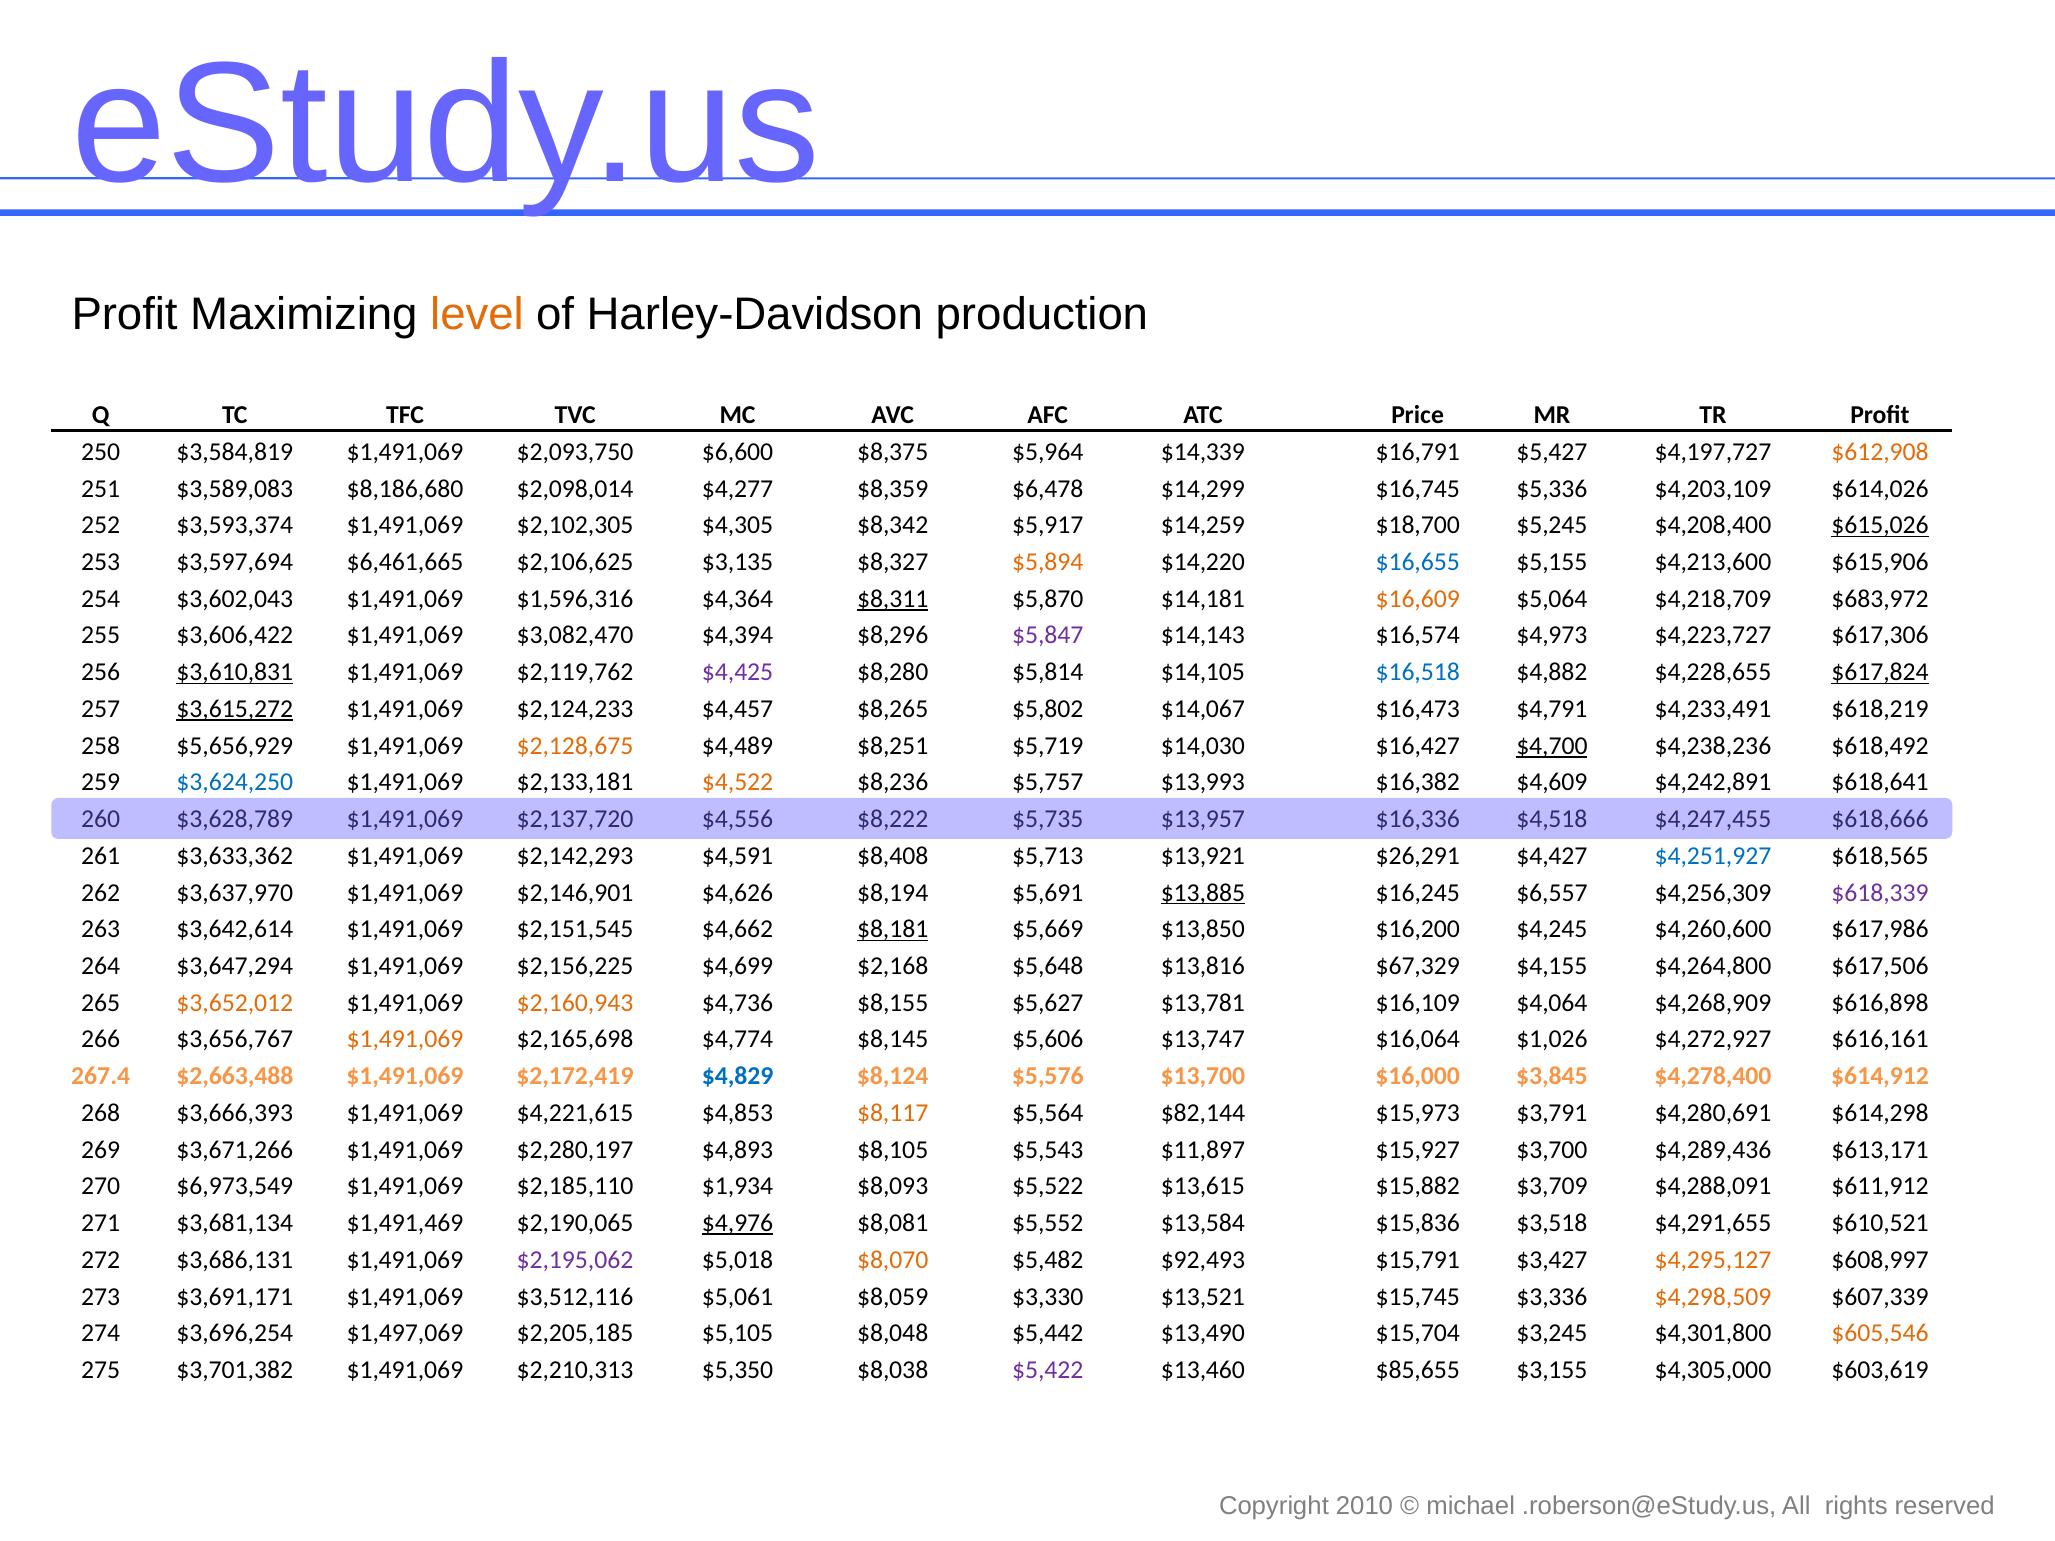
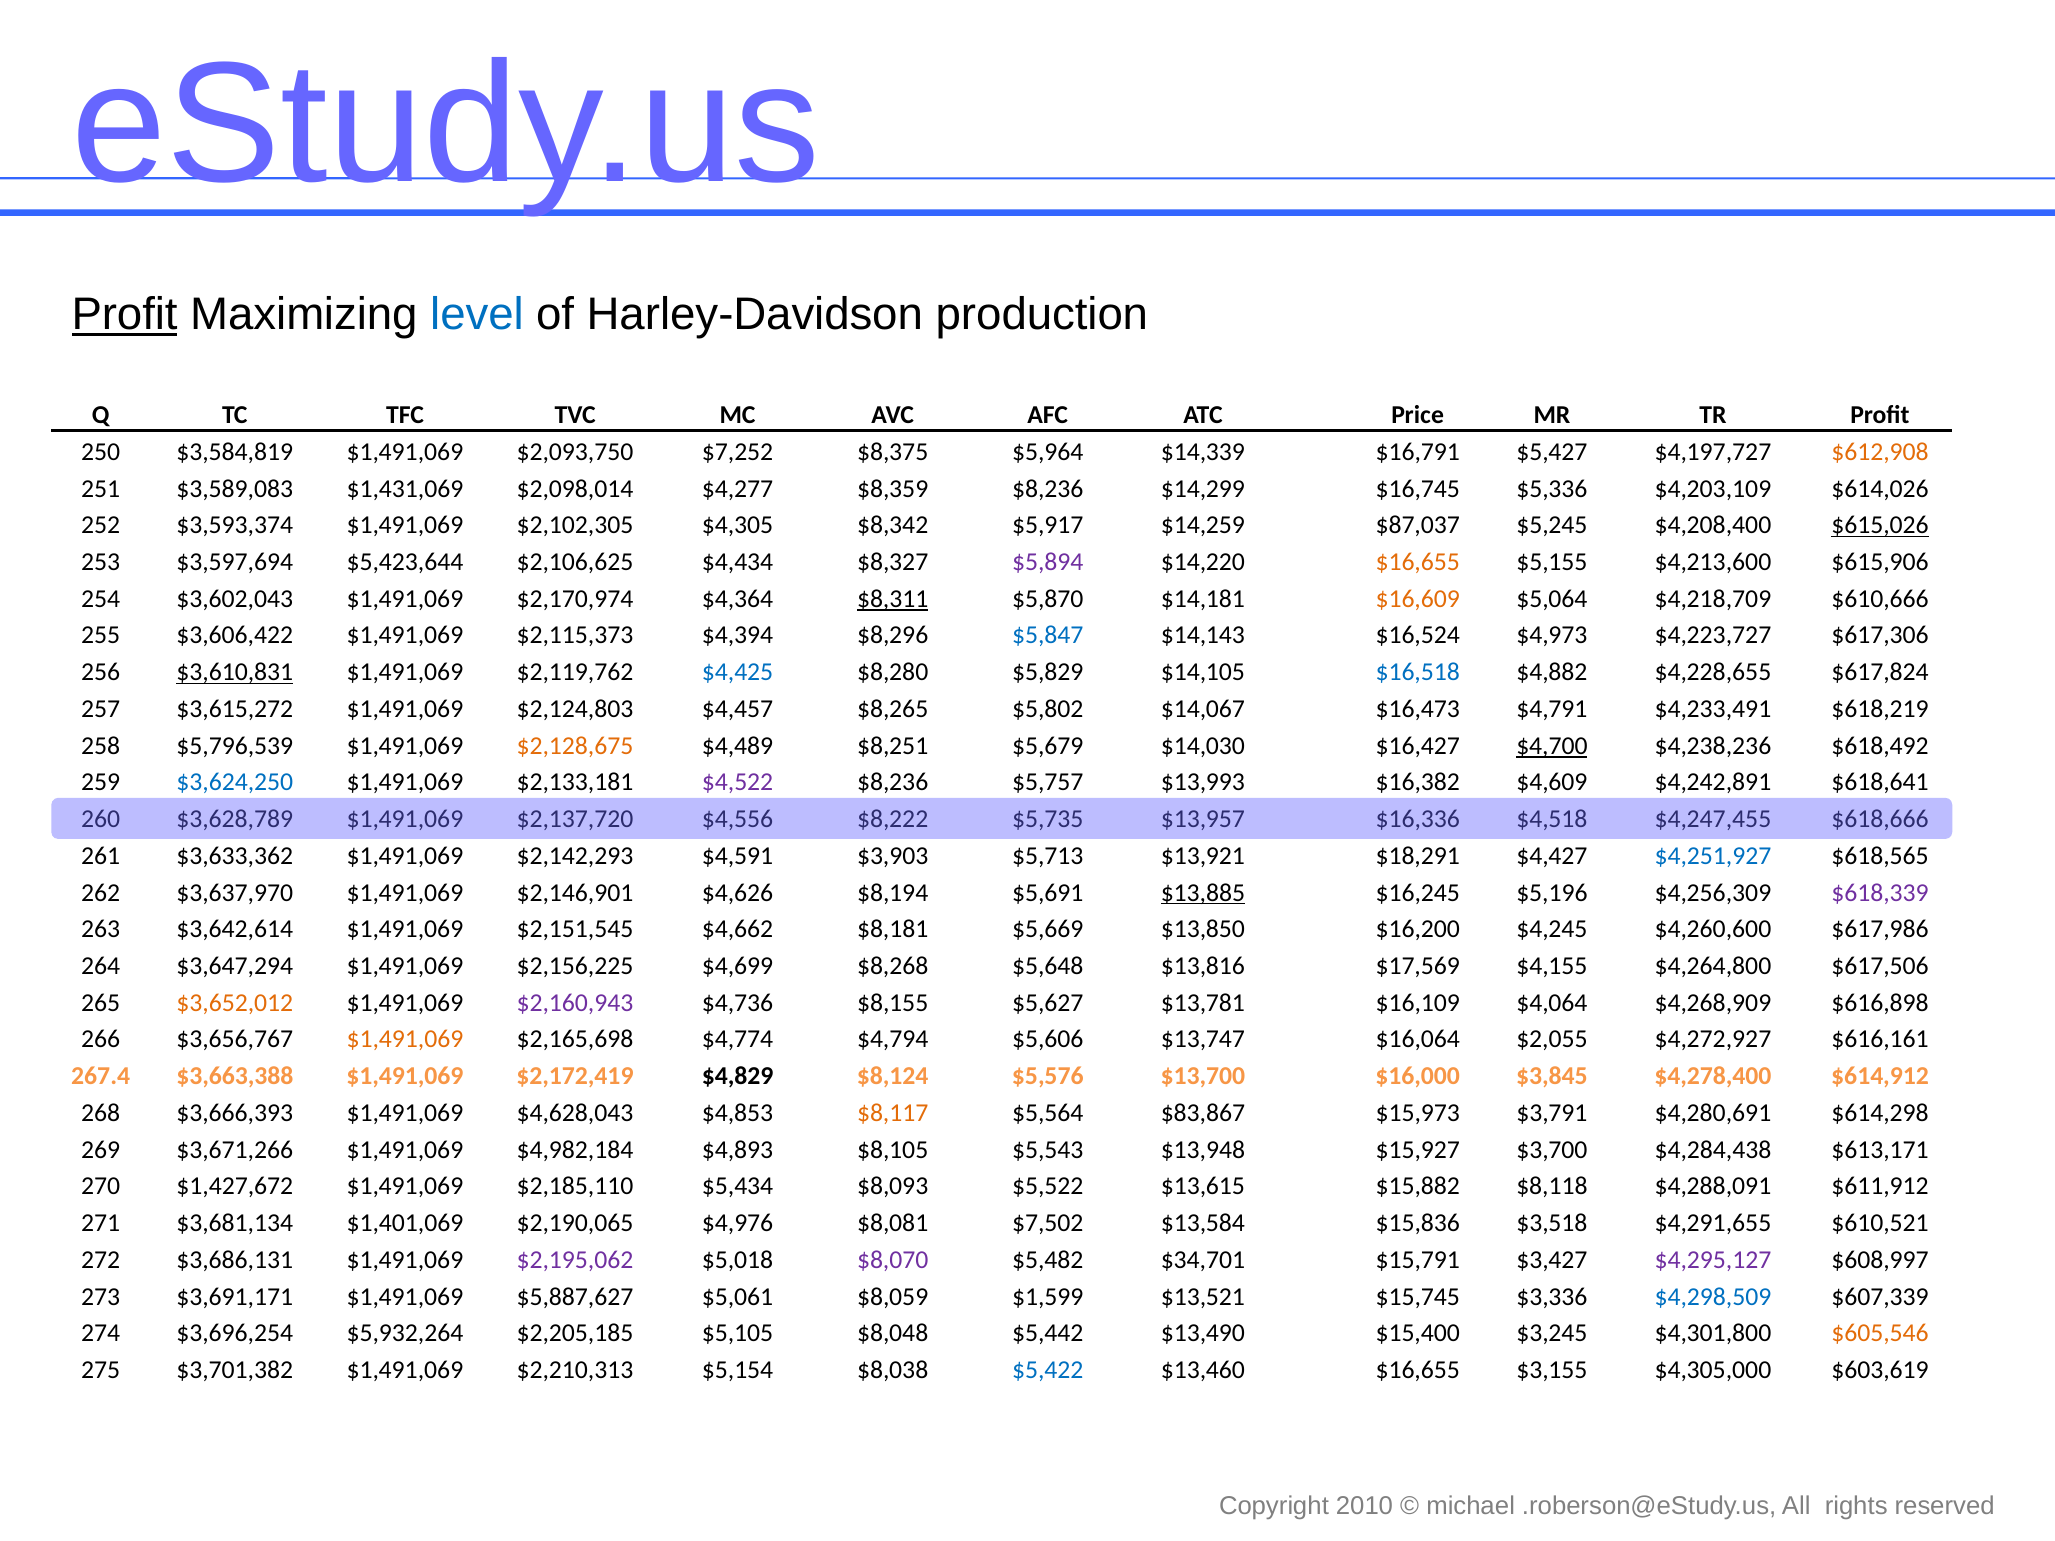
Profit at (125, 315) underline: none -> present
level colour: orange -> blue
$6,600: $6,600 -> $7,252
$8,186,680: $8,186,680 -> $1,431,069
$8,359 $6,478: $6,478 -> $8,236
$18,700: $18,700 -> $87,037
$6,461,665: $6,461,665 -> $5,423,644
$3,135: $3,135 -> $4,434
$5,894 colour: orange -> purple
$16,655 at (1418, 562) colour: blue -> orange
$1,596,316: $1,596,316 -> $2,170,974
$683,972: $683,972 -> $610,666
$3,082,470: $3,082,470 -> $2,115,373
$5,847 colour: purple -> blue
$16,574: $16,574 -> $16,524
$4,425 colour: purple -> blue
$5,814: $5,814 -> $5,829
$617,824 underline: present -> none
$3,615,272 underline: present -> none
$2,124,233: $2,124,233 -> $2,124,803
$5,656,929: $5,656,929 -> $5,796,539
$5,719: $5,719 -> $5,679
$4,522 colour: orange -> purple
$8,408: $8,408 -> $3,903
$26,291: $26,291 -> $18,291
$6,557: $6,557 -> $5,196
$8,181 underline: present -> none
$2,168: $2,168 -> $8,268
$67,329: $67,329 -> $17,569
$2,160,943 colour: orange -> purple
$8,145: $8,145 -> $4,794
$1,026: $1,026 -> $2,055
$2,663,488: $2,663,488 -> $3,663,388
$4,829 colour: blue -> black
$4,221,615: $4,221,615 -> $4,628,043
$82,144: $82,144 -> $83,867
$2,280,197: $2,280,197 -> $4,982,184
$11,897: $11,897 -> $13,948
$4,289,436: $4,289,436 -> $4,284,438
$6,973,549: $6,973,549 -> $1,427,672
$1,934: $1,934 -> $5,434
$3,709: $3,709 -> $8,118
$1,491,469: $1,491,469 -> $1,401,069
$4,976 underline: present -> none
$5,552: $5,552 -> $7,502
$8,070 colour: orange -> purple
$92,493: $92,493 -> $34,701
$4,295,127 colour: orange -> purple
$3,512,116: $3,512,116 -> $5,887,627
$3,330: $3,330 -> $1,599
$4,298,509 colour: orange -> blue
$1,497,069: $1,497,069 -> $5,932,264
$15,704: $15,704 -> $15,400
$5,350: $5,350 -> $5,154
$5,422 colour: purple -> blue
$13,460 $85,655: $85,655 -> $16,655
